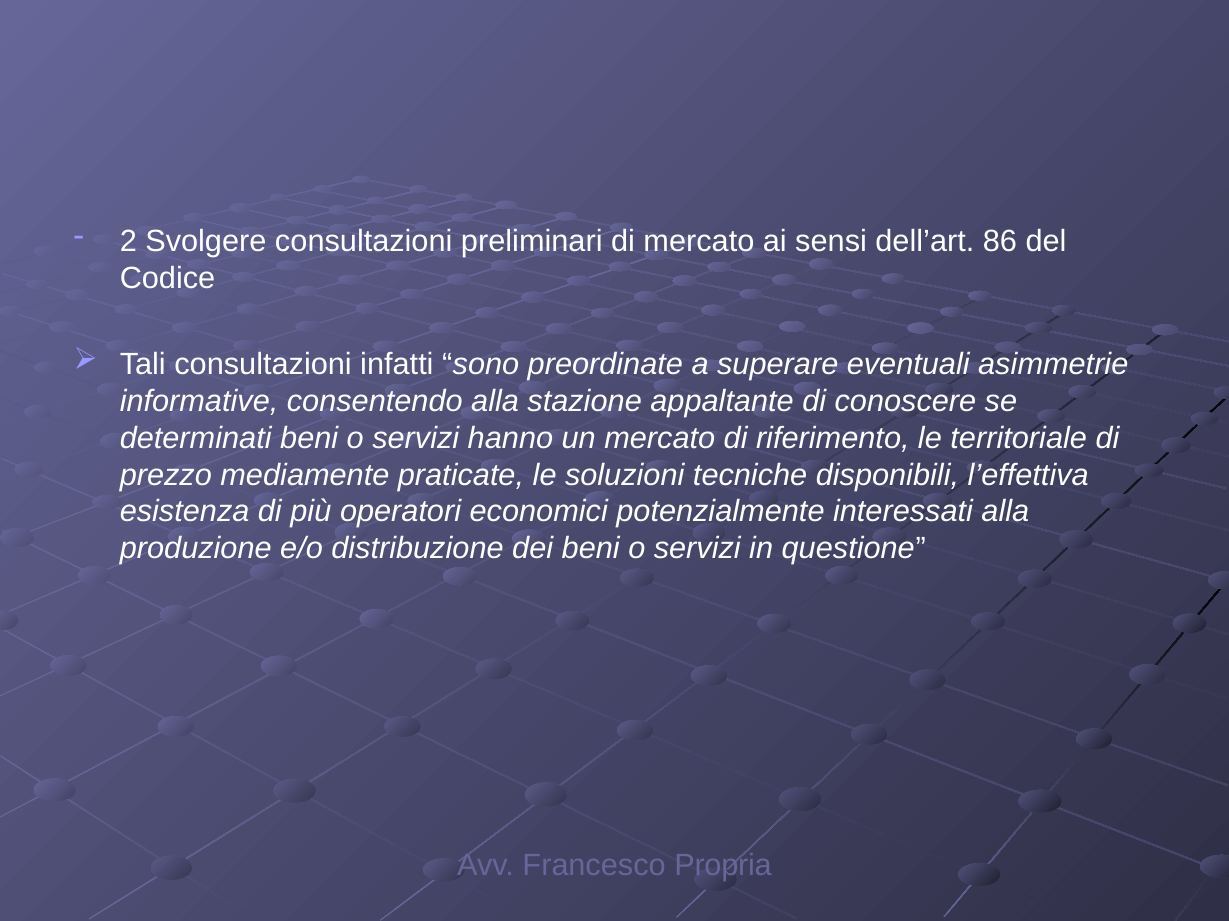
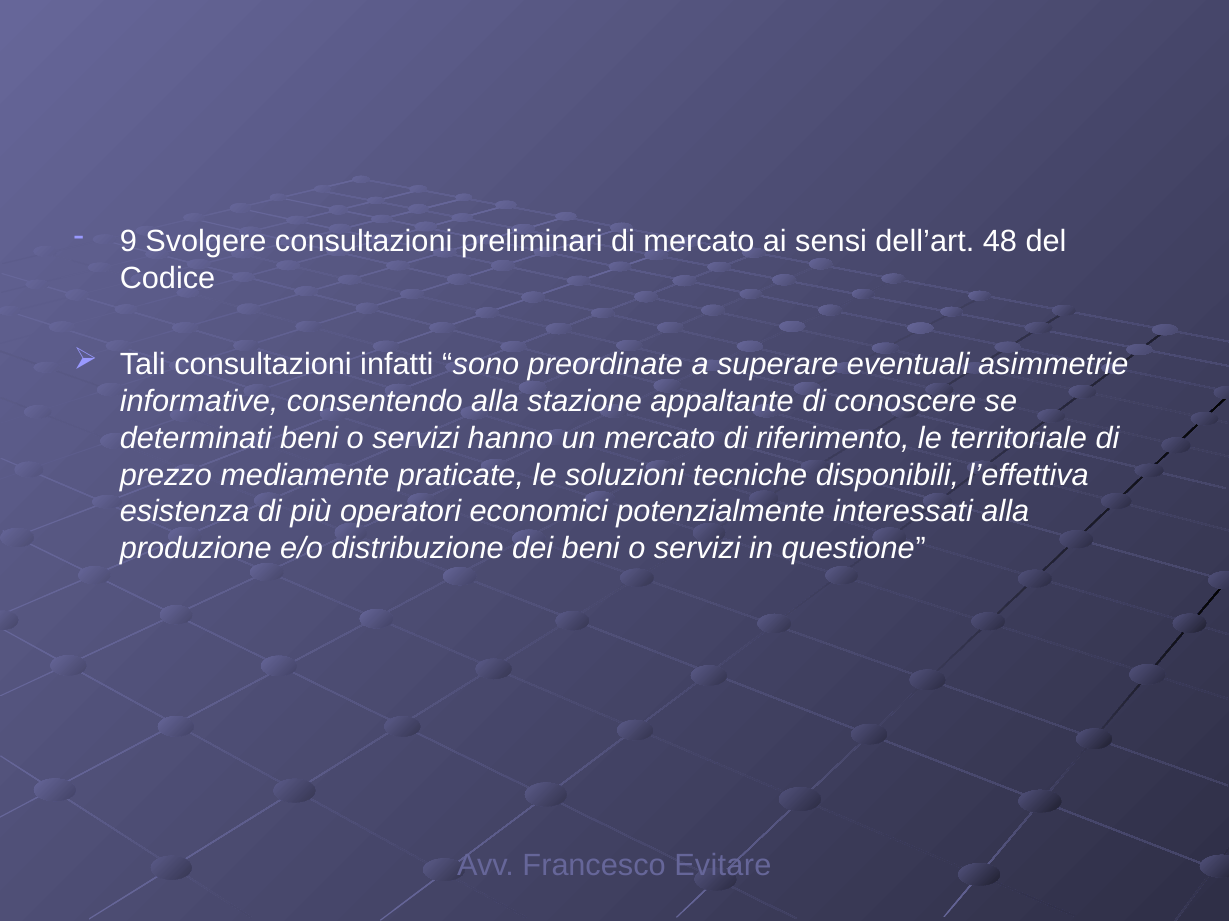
2: 2 -> 9
86: 86 -> 48
Propria: Propria -> Evitare
